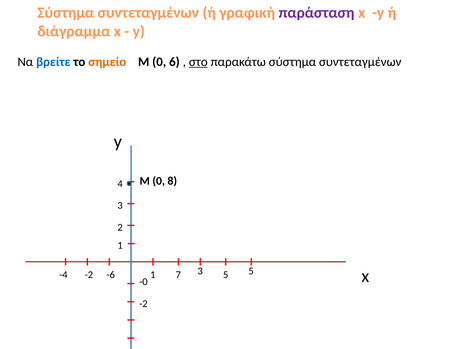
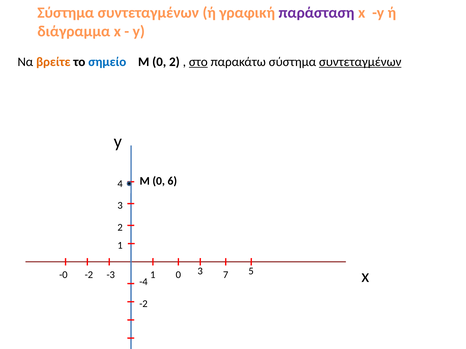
βρείτε colour: blue -> orange
σημείο colour: orange -> blue
0 6: 6 -> 2
συντεταγμένων at (360, 62) underline: none -> present
8: 8 -> 6
-4: -4 -> -0
-6: -6 -> -3
1 7: 7 -> 0
3 5: 5 -> 7
-0: -0 -> -4
